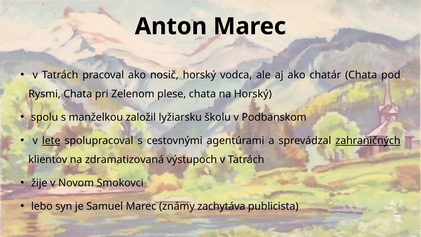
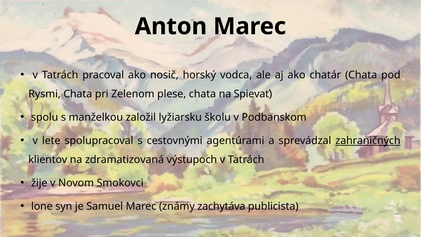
na Horský: Horský -> Spievať
lete underline: present -> none
lebo: lebo -> lone
